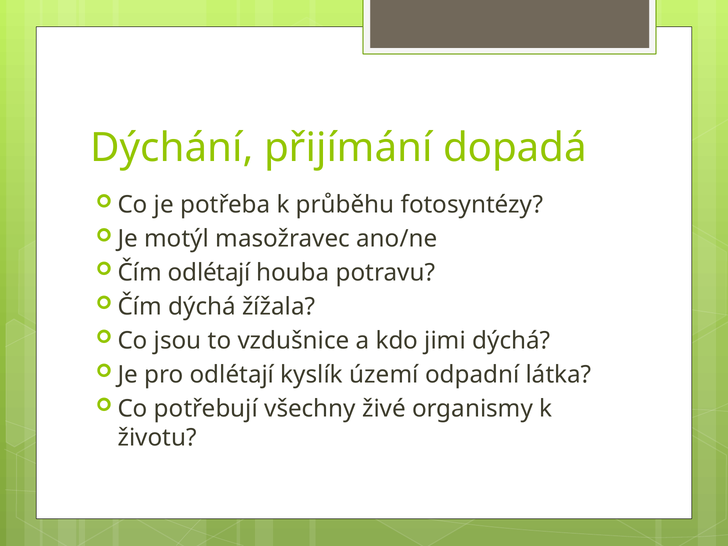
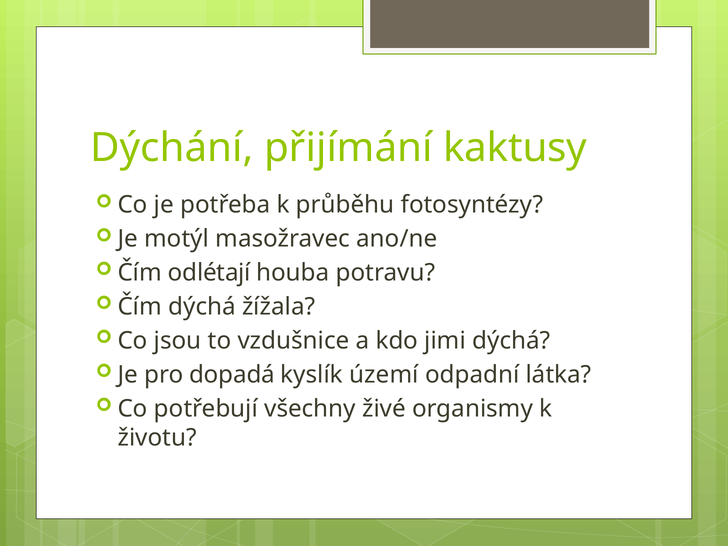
dopadá: dopadá -> kaktusy
pro odlétají: odlétají -> dopadá
